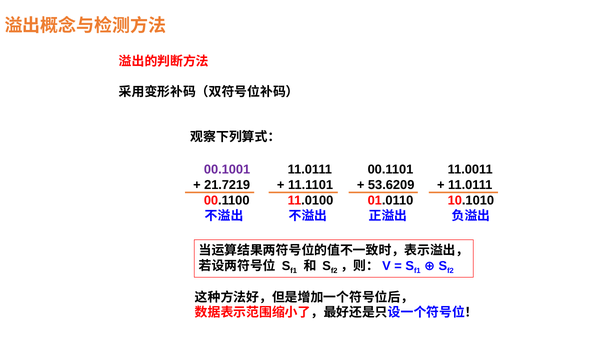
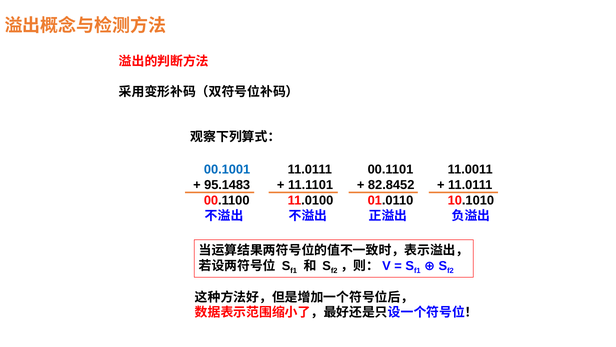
00.1001 colour: purple -> blue
21.7219: 21.7219 -> 95.1483
53.6209: 53.6209 -> 82.8452
